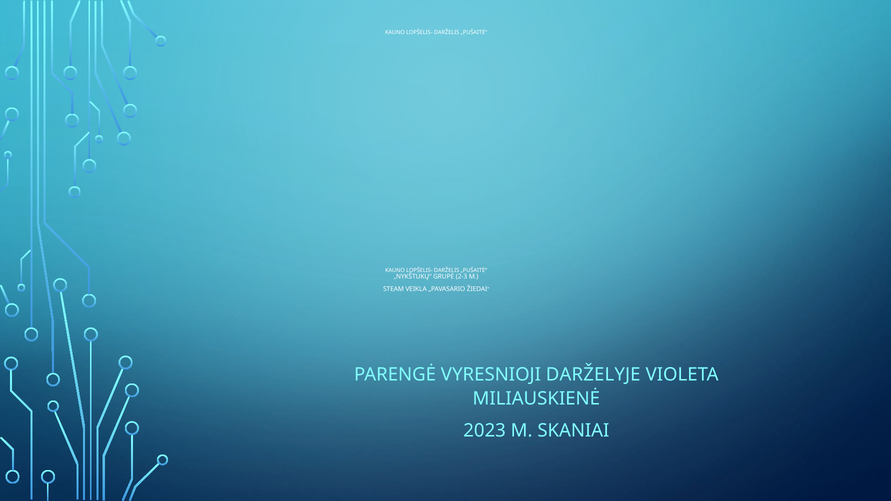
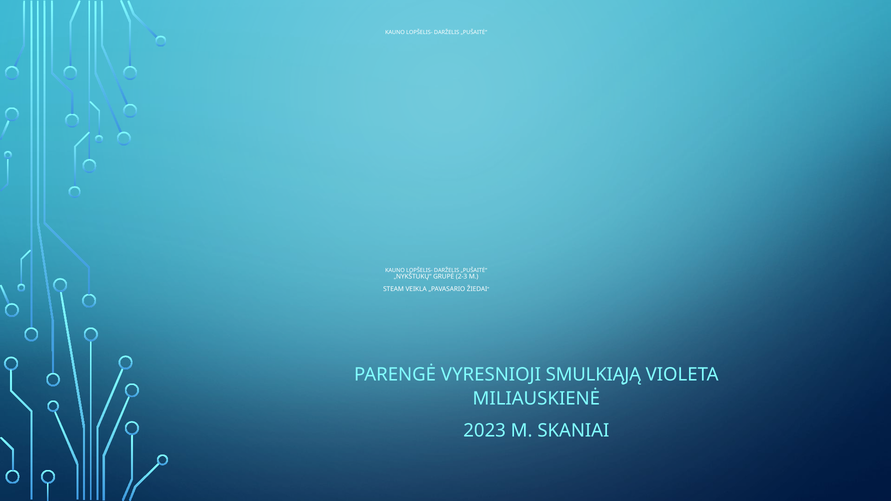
DARŽELYJE: DARŽELYJE -> SMULKIĄJĄ
